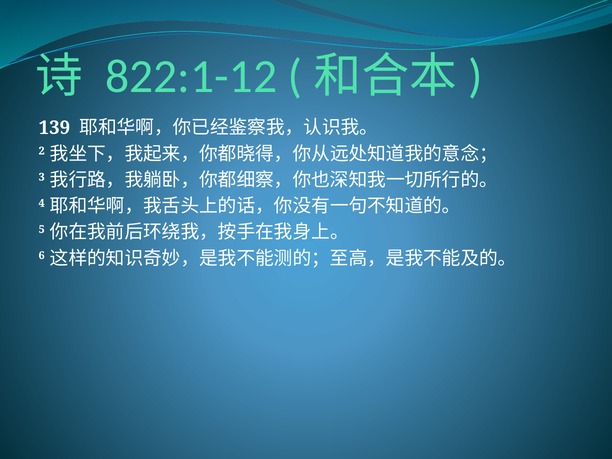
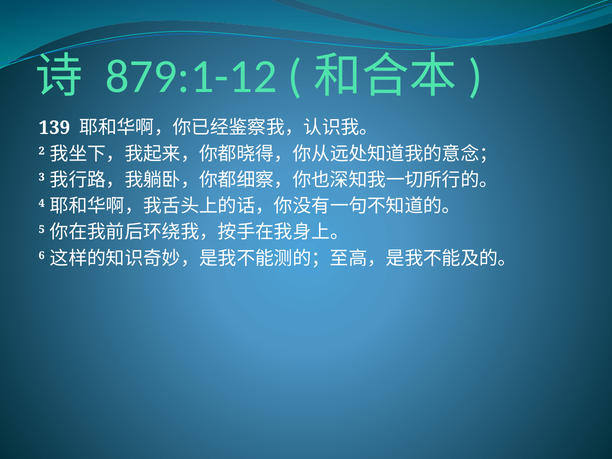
822:1-12: 822:1-12 -> 879:1-12
